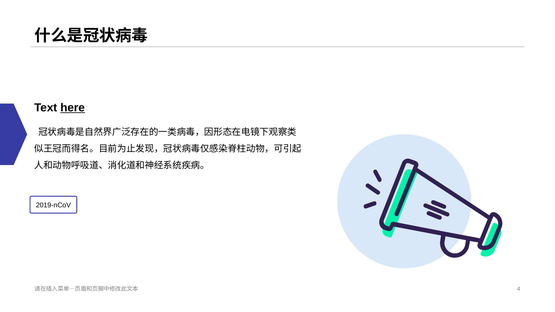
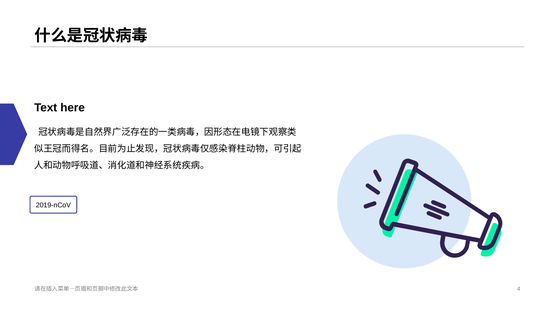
here underline: present -> none
